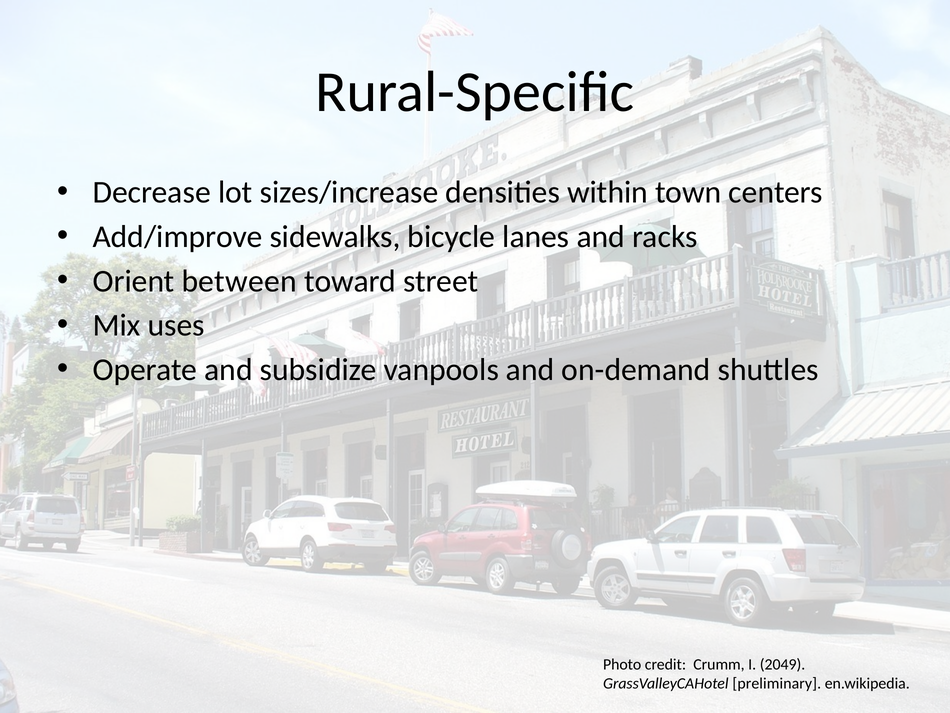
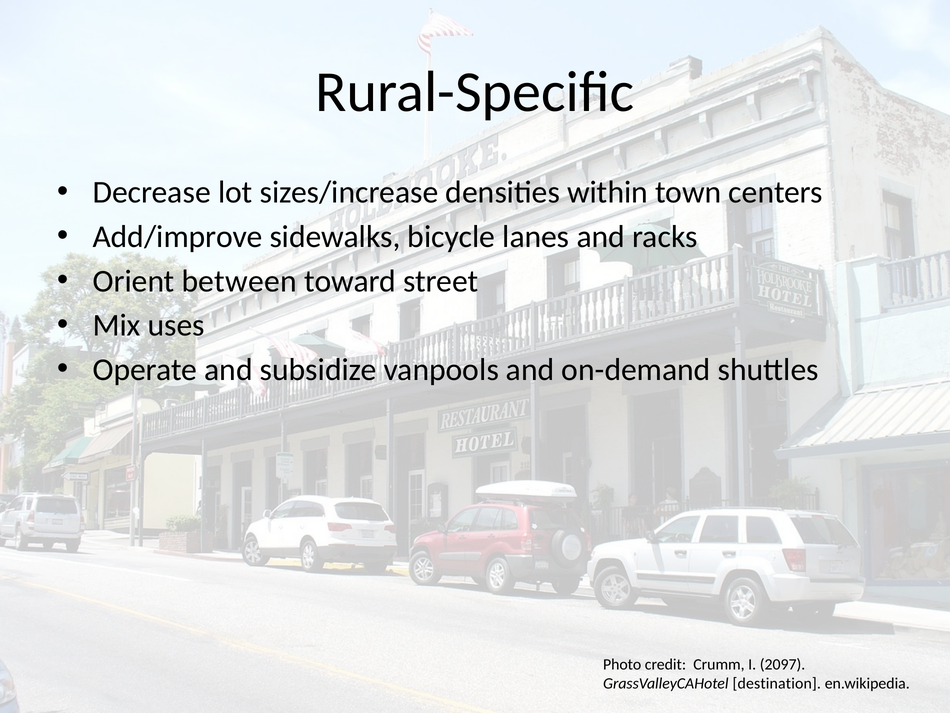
2049: 2049 -> 2097
preliminary: preliminary -> destination
